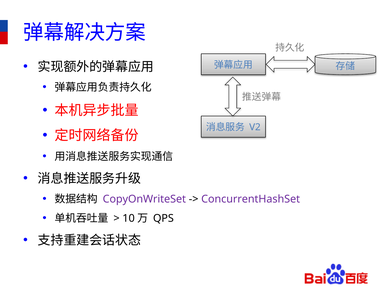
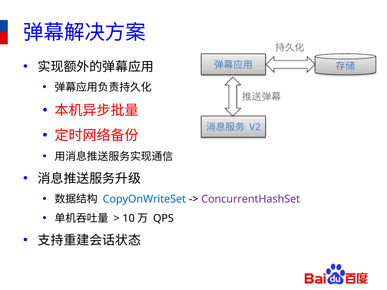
CopyOnWriteSet colour: purple -> blue
